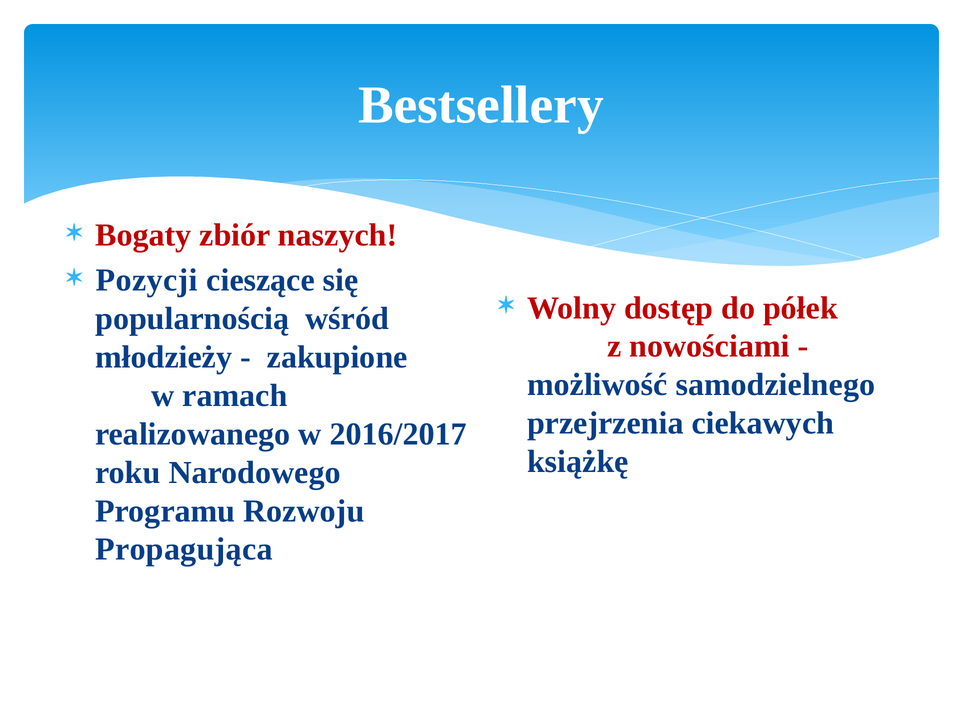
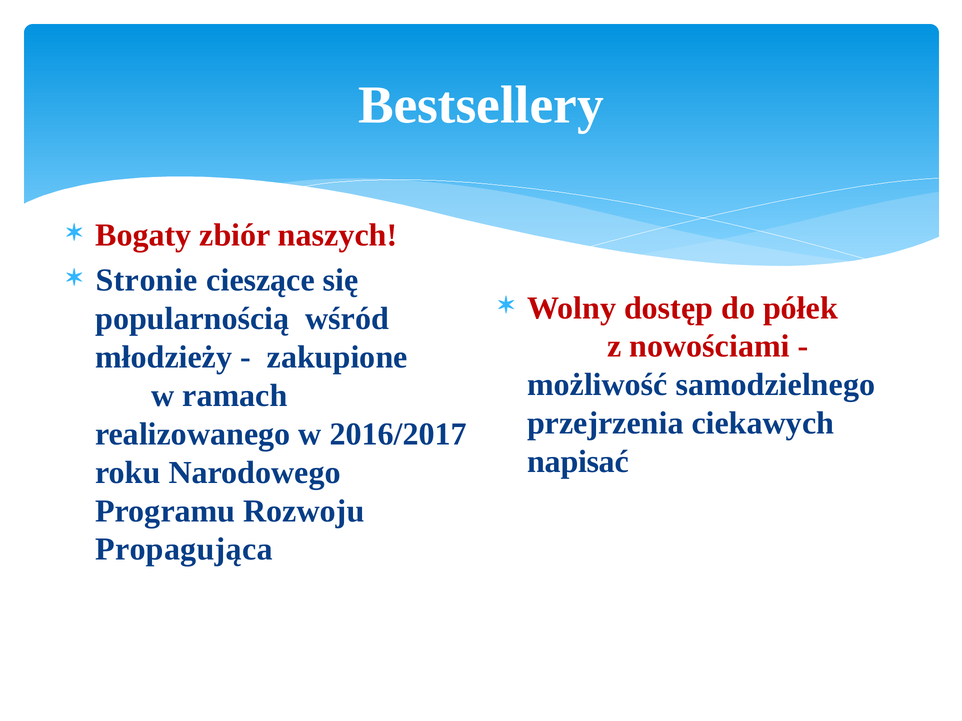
Pozycji: Pozycji -> Stronie
książkę: książkę -> napisać
